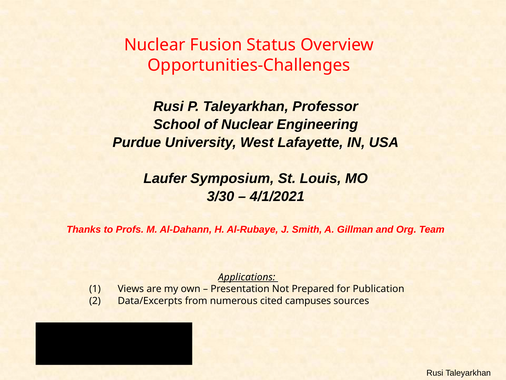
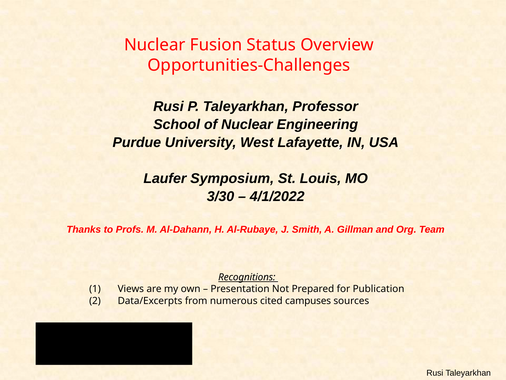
4/1/2021: 4/1/2021 -> 4/1/2022
Applications: Applications -> Recognitions
